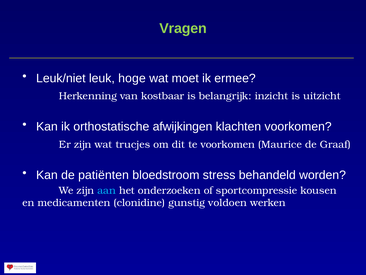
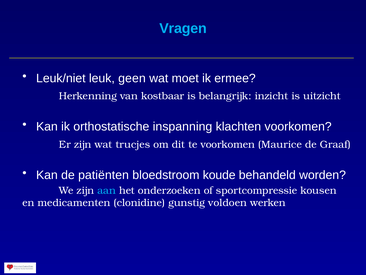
Vragen colour: light green -> light blue
hoge: hoge -> geen
afwijkingen: afwijkingen -> inspanning
stress: stress -> koude
